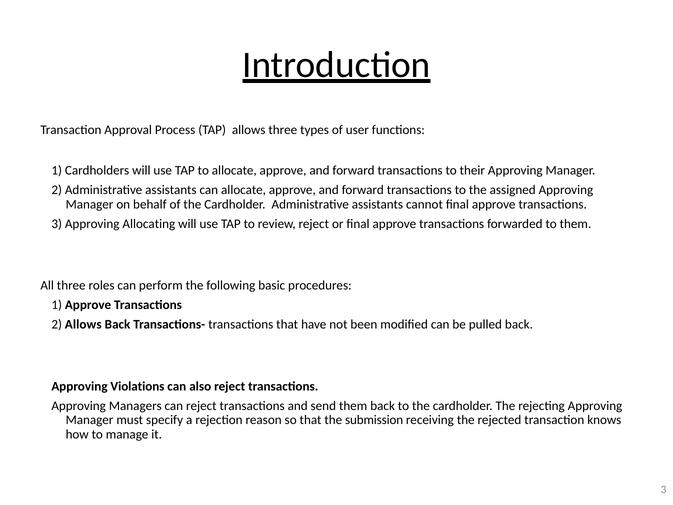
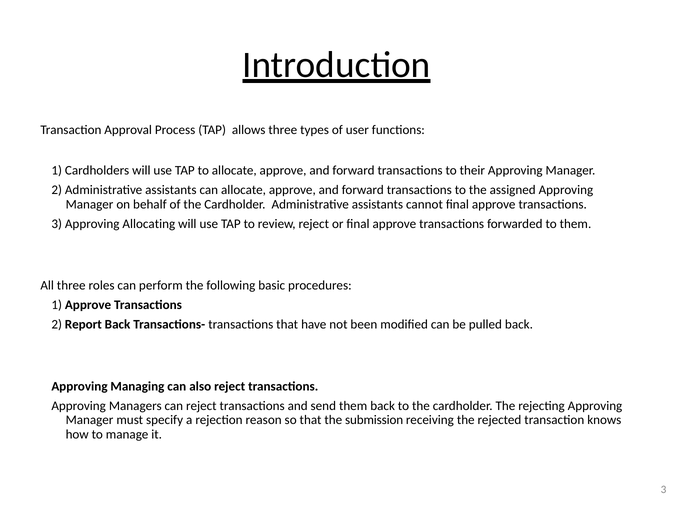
2 Allows: Allows -> Report
Violations: Violations -> Managing
